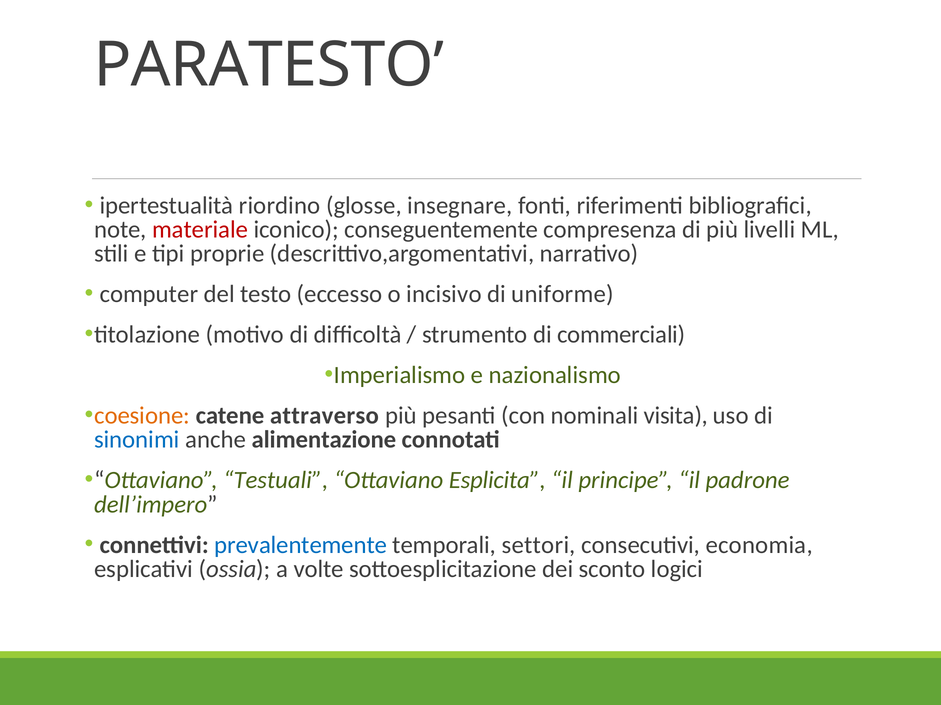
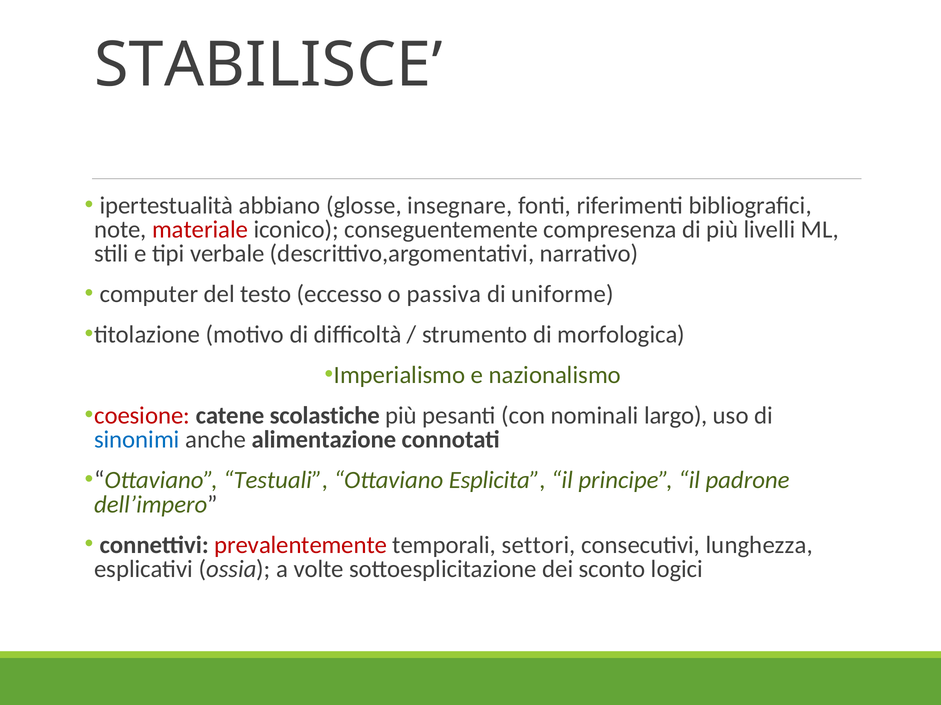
PARATESTO: PARATESTO -> STABILISCE
riordino: riordino -> abbiano
proprie: proprie -> verbale
incisivo: incisivo -> passiva
commerciali: commerciali -> morfologica
coesione colour: orange -> red
attraverso: attraverso -> scolastiche
visita: visita -> largo
prevalentemente colour: blue -> red
economia: economia -> lunghezza
